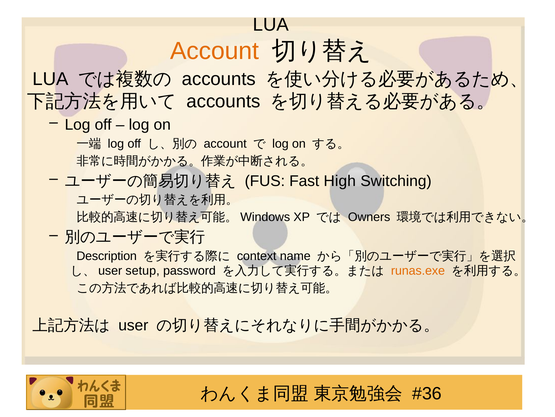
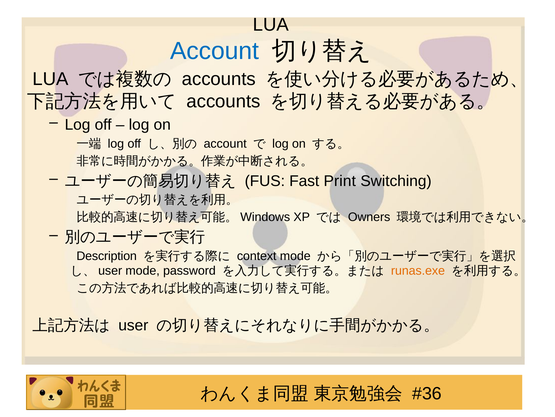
Account at (215, 51) colour: orange -> blue
High: High -> Print
context name: name -> mode
setup at (143, 270): setup -> mode
